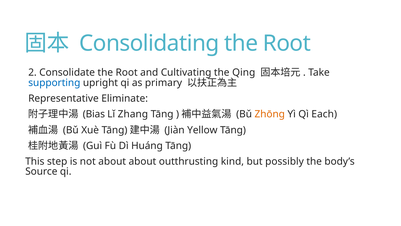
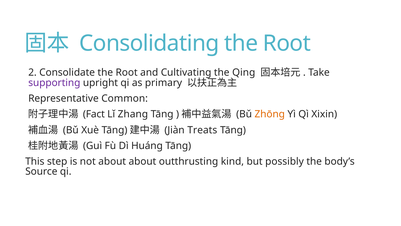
supporting colour: blue -> purple
Eliminate: Eliminate -> Common
Bias: Bias -> Fact
Each: Each -> Xixin
Yellow: Yellow -> Treats
